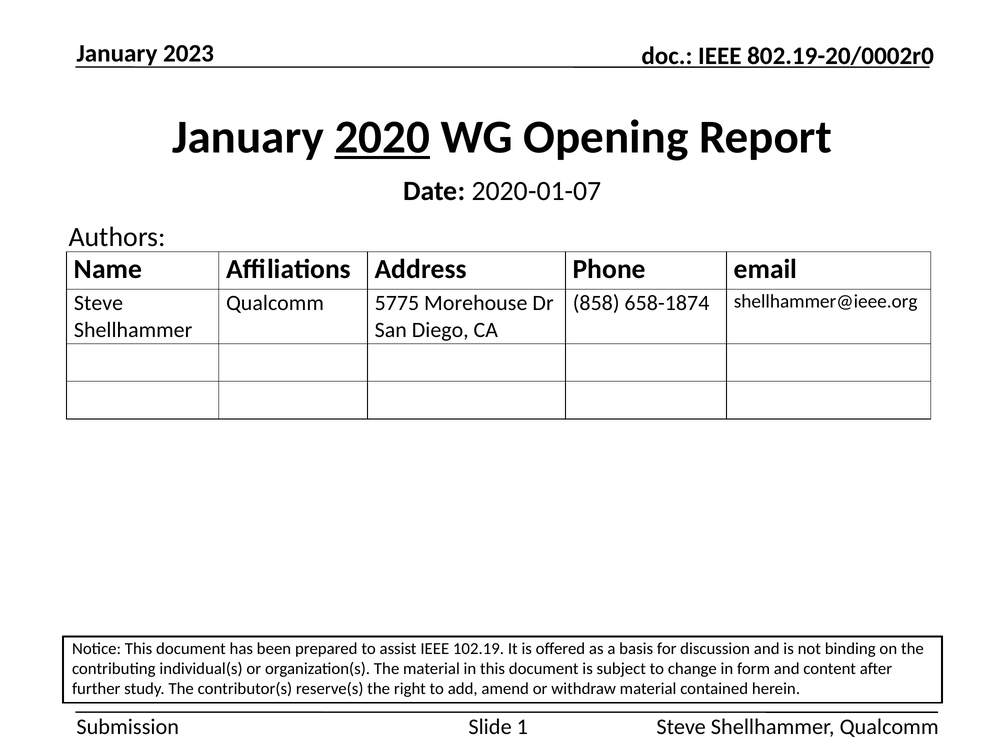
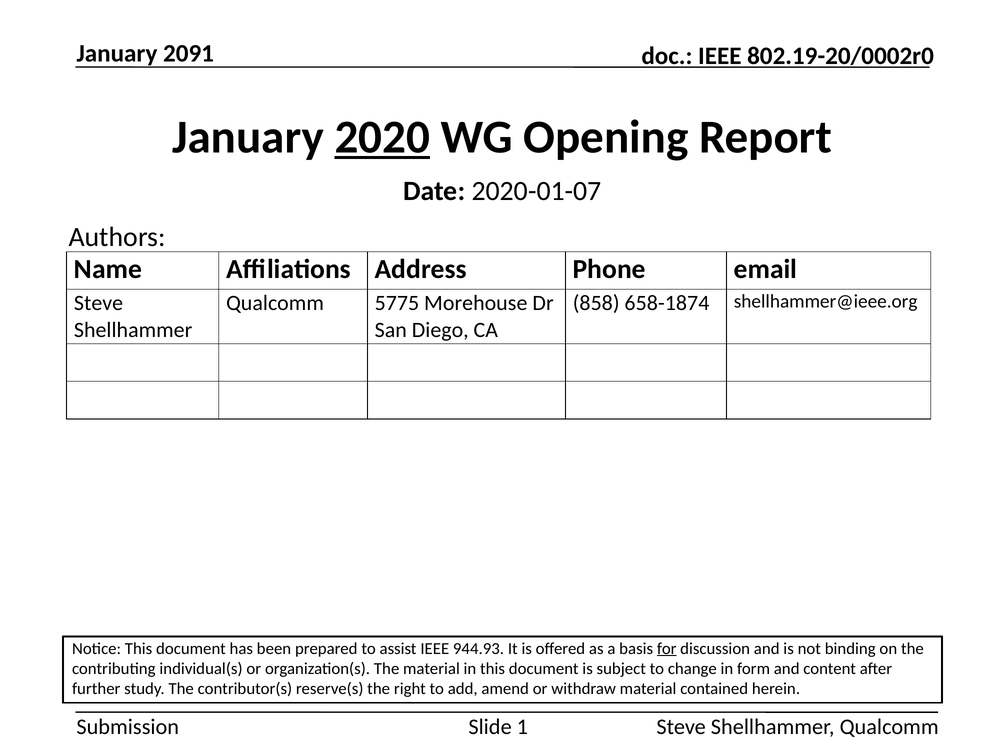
2023: 2023 -> 2091
102.19: 102.19 -> 944.93
for underline: none -> present
